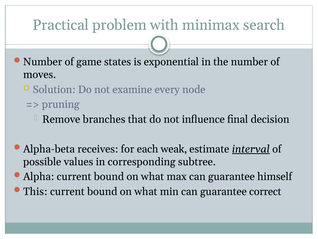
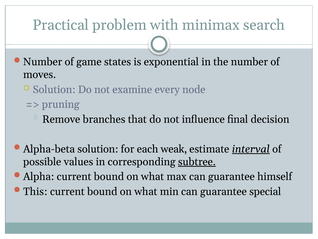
Alpha-beta receives: receives -> solution
subtree underline: none -> present
correct: correct -> special
